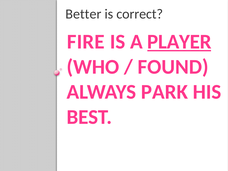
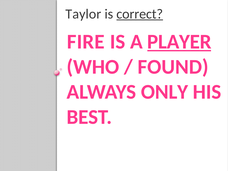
Better: Better -> Taylor
correct underline: none -> present
PARK: PARK -> ONLY
